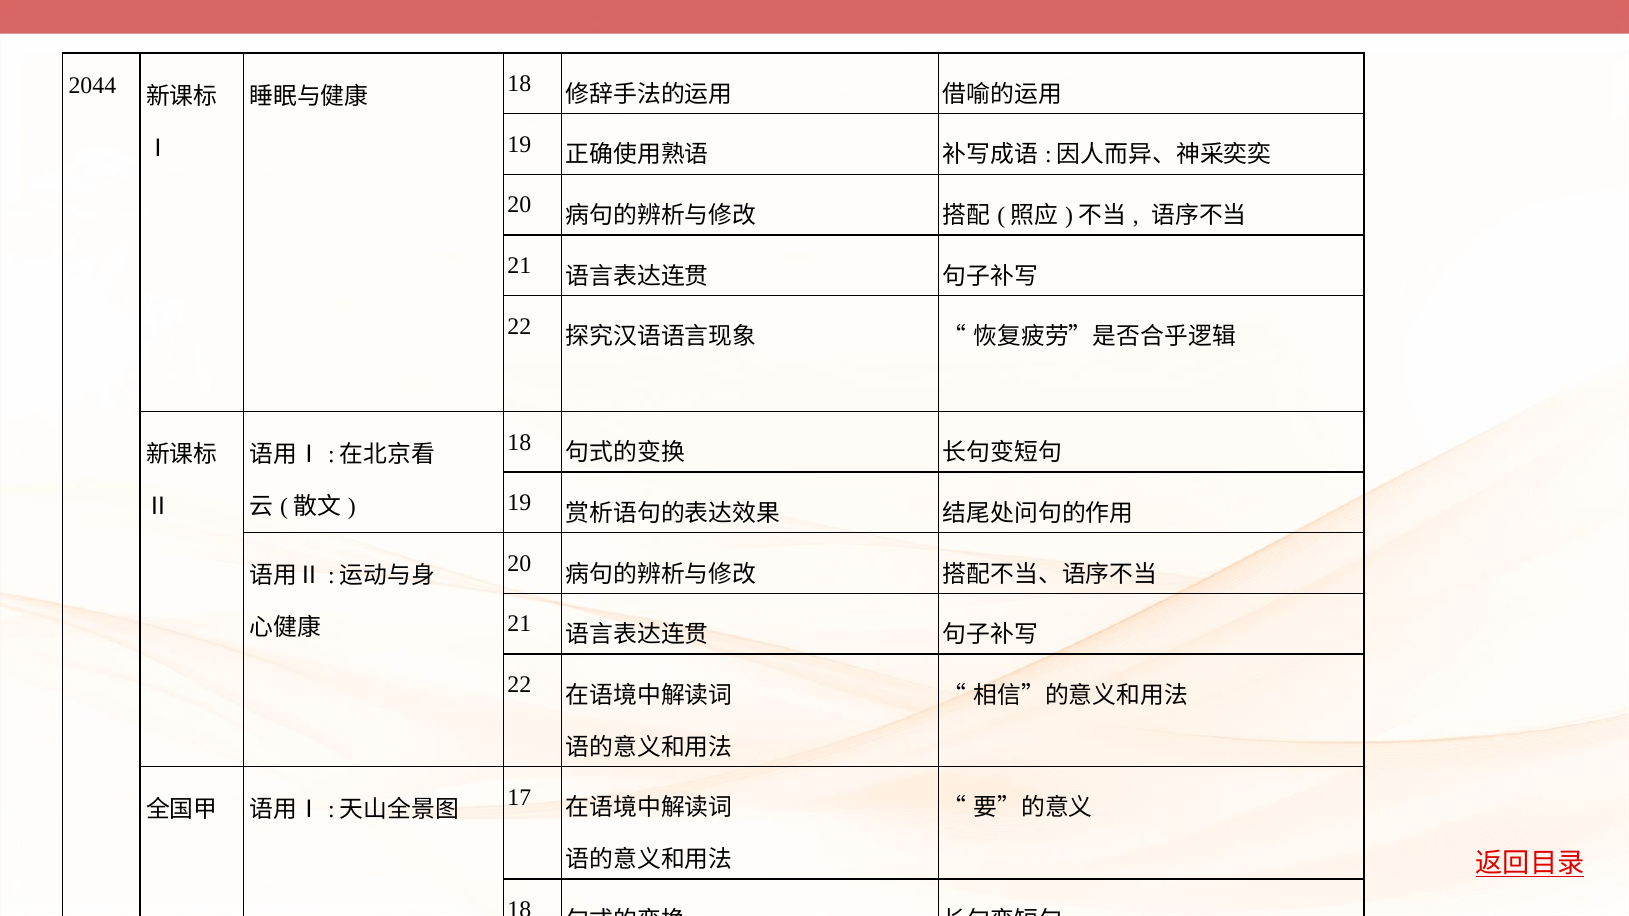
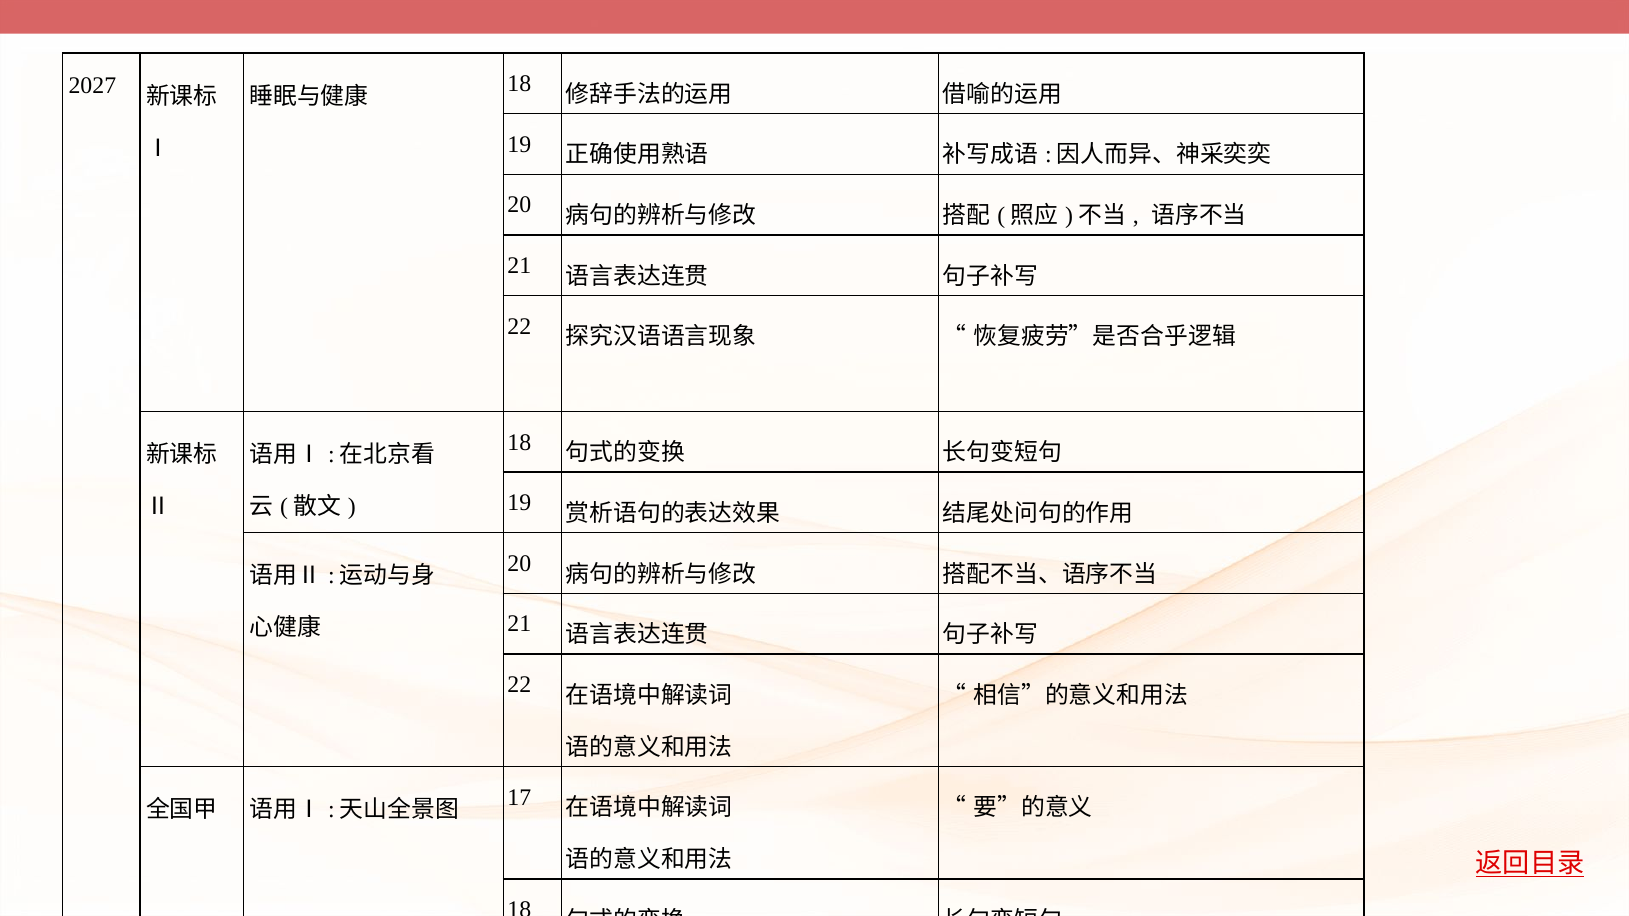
2044: 2044 -> 2027
